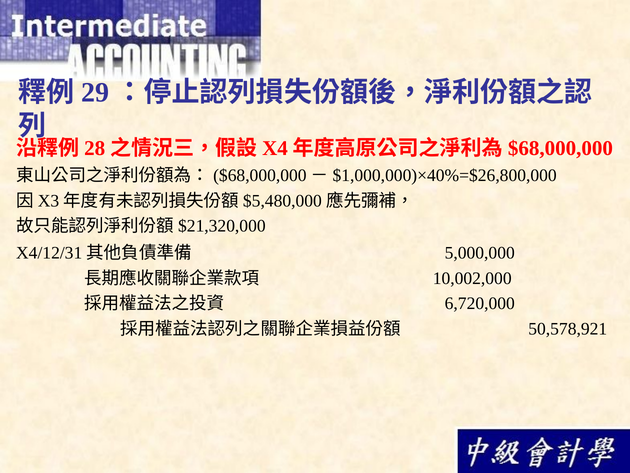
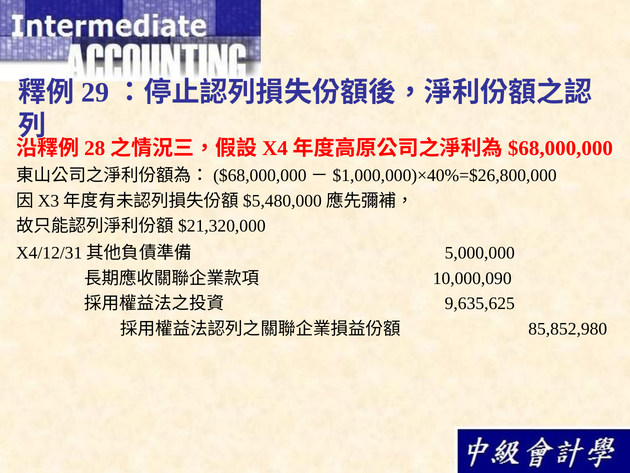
10,002,000: 10,002,000 -> 10,000,090
6,720,000: 6,720,000 -> 9,635,625
50,578,921: 50,578,921 -> 85,852,980
